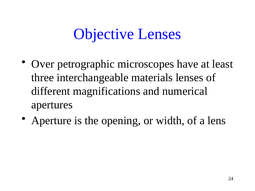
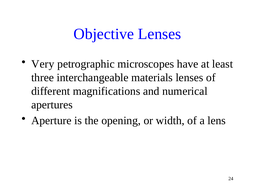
Over: Over -> Very
